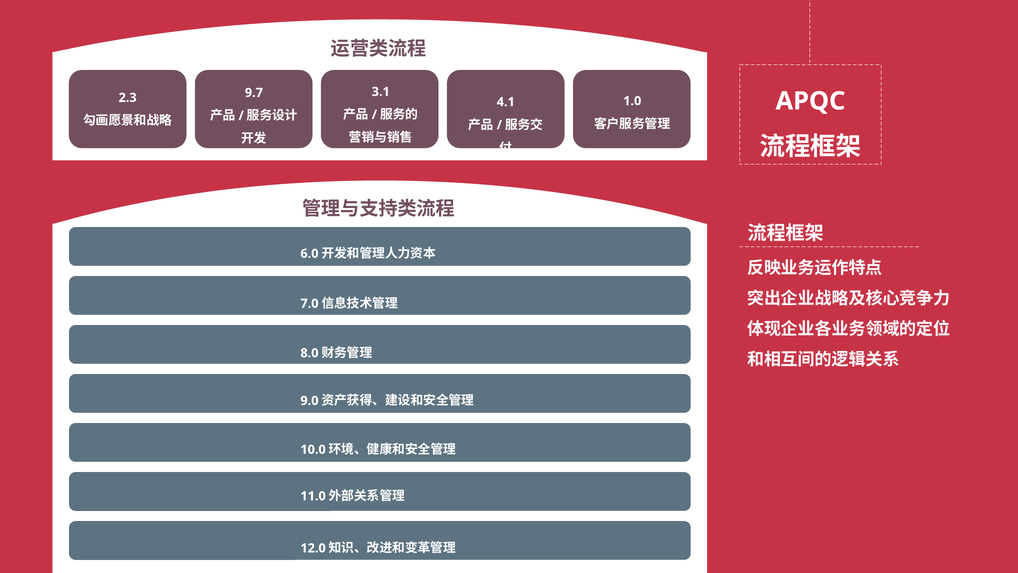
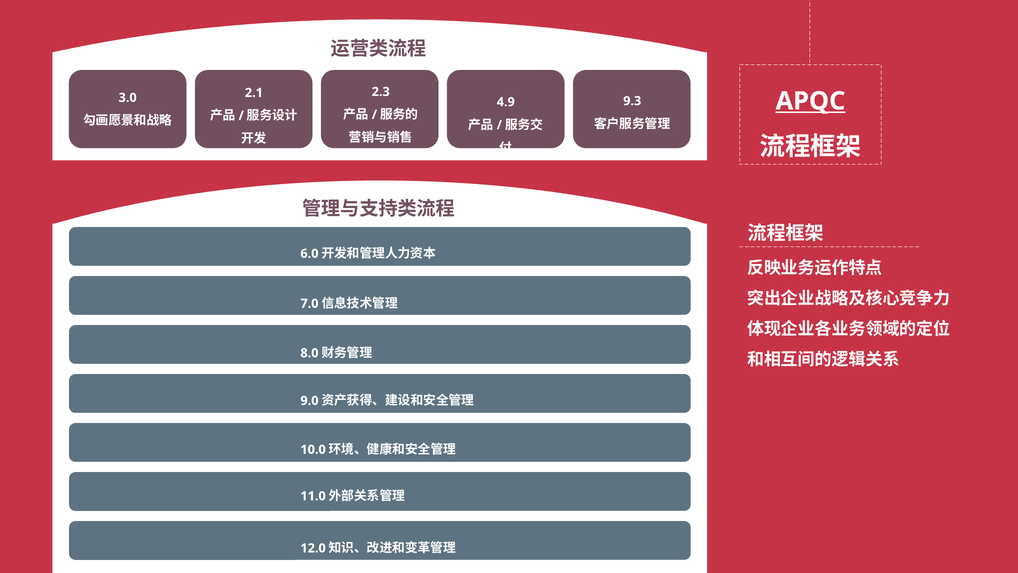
3.1: 3.1 -> 2.3
9.7: 9.7 -> 2.1
2.3: 2.3 -> 3.0
APQC underline: none -> present
1.0: 1.0 -> 9.3
4.1: 4.1 -> 4.9
